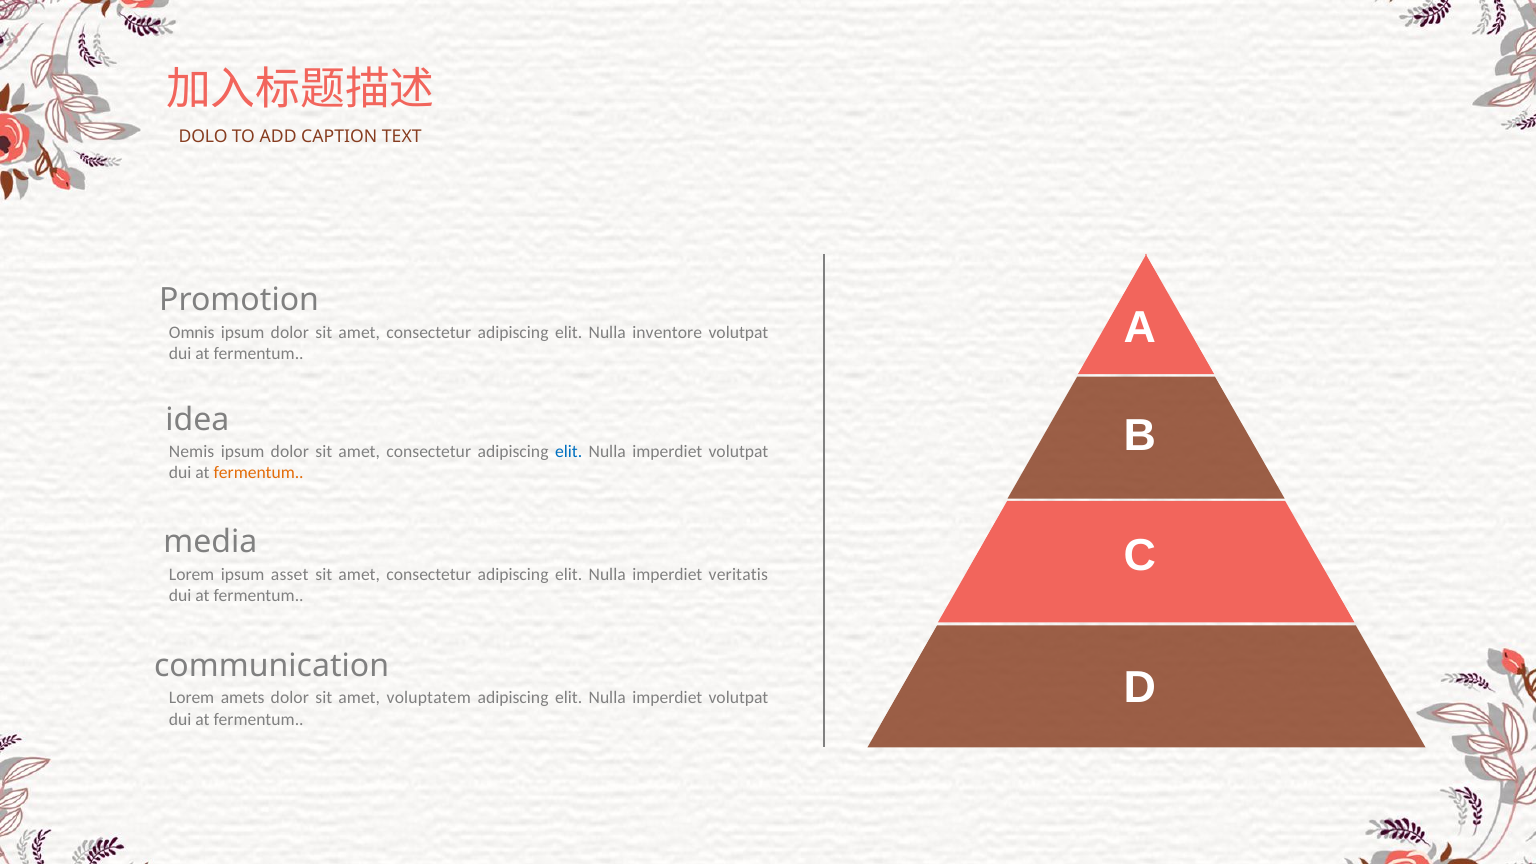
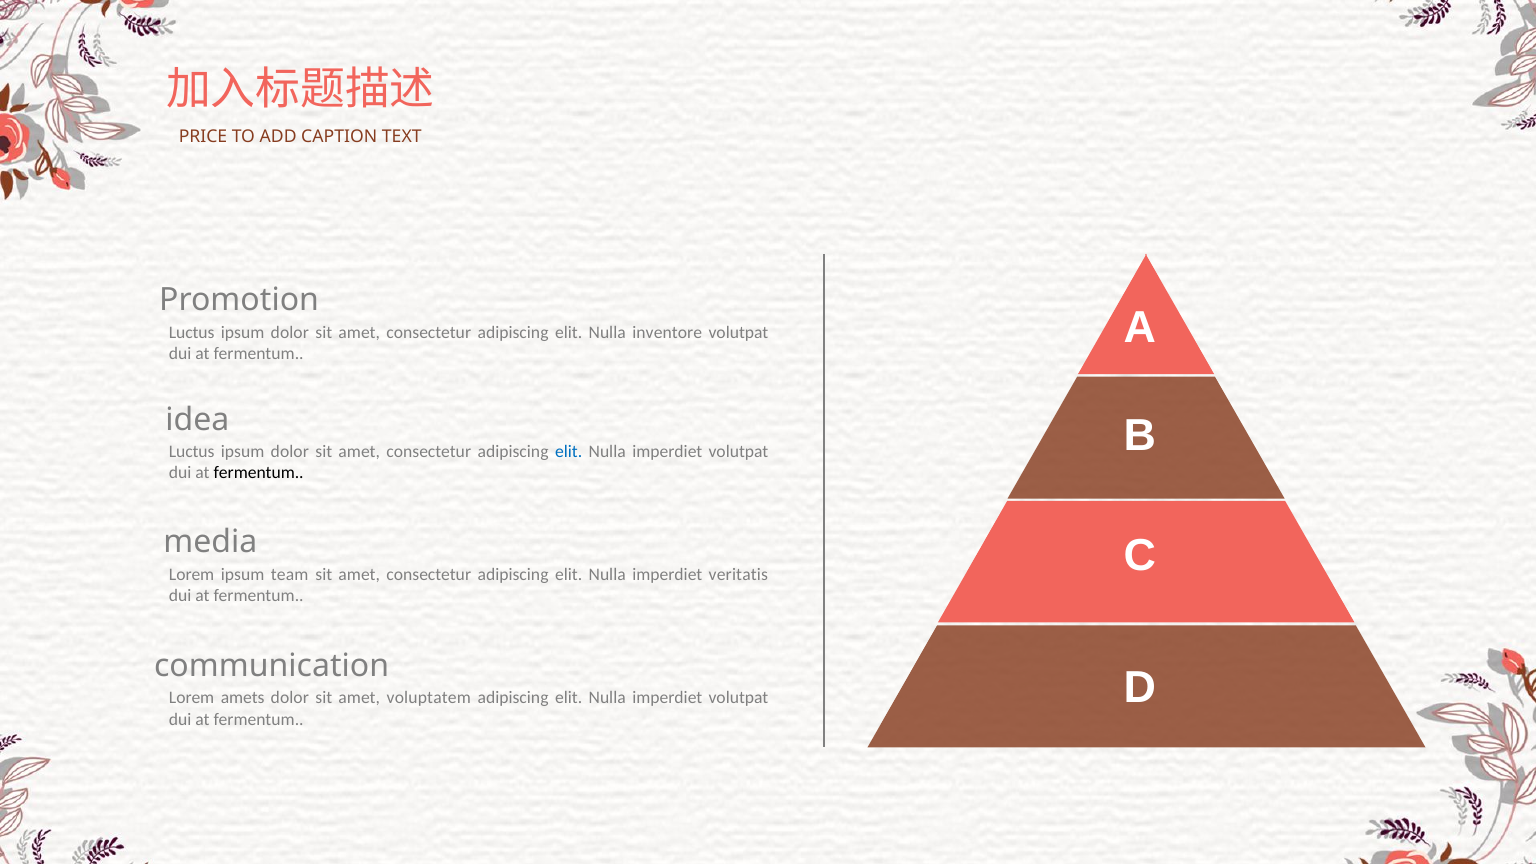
DOLO: DOLO -> PRICE
Omnis at (192, 333): Omnis -> Luctus
Nemis at (192, 452): Nemis -> Luctus
fermentum at (259, 473) colour: orange -> black
asset: asset -> team
